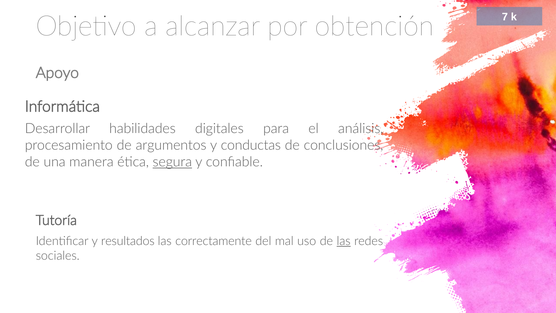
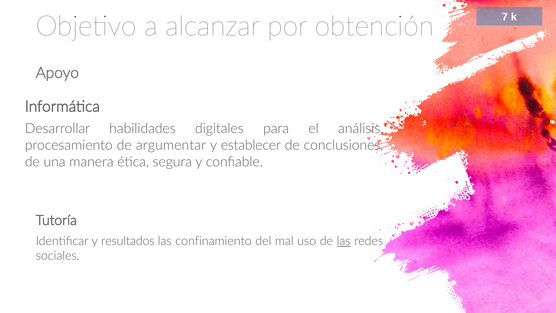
argumentos: argumentos -> argumentar
conductas: conductas -> establecer
segura underline: present -> none
correctamente: correctamente -> confinamiento
